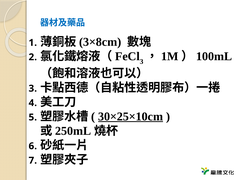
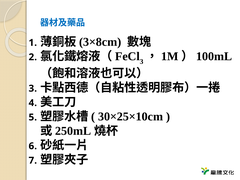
30×25×10cm underline: present -> none
